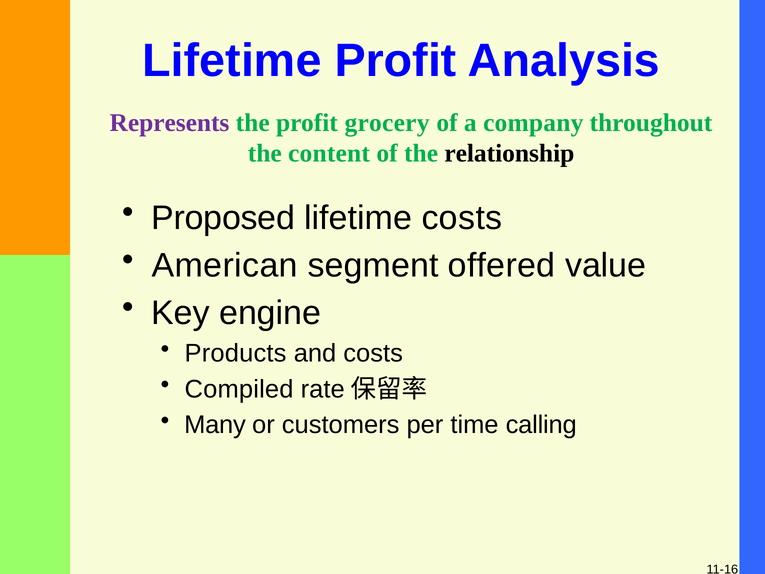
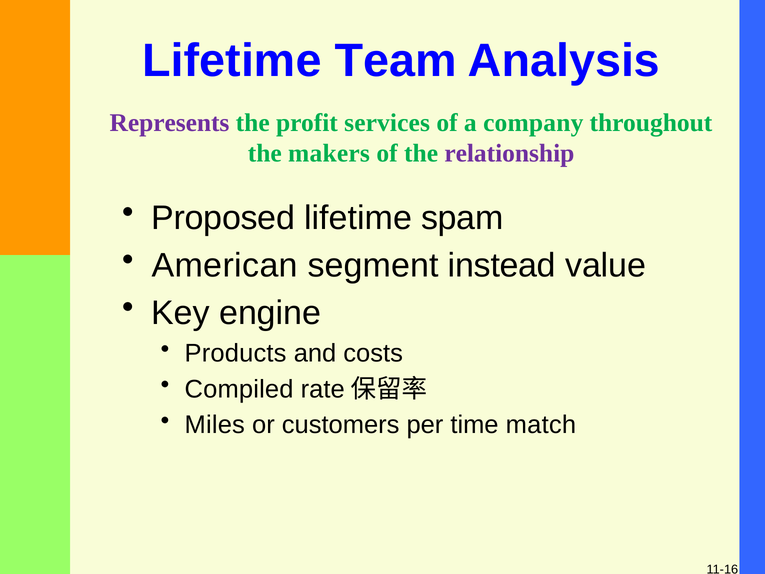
Lifetime Profit: Profit -> Team
grocery: grocery -> services
content: content -> makers
relationship colour: black -> purple
lifetime costs: costs -> spam
offered: offered -> instead
Many: Many -> Miles
calling: calling -> match
